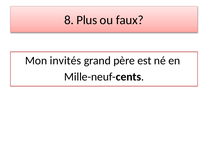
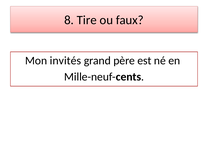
Plus: Plus -> Tire
